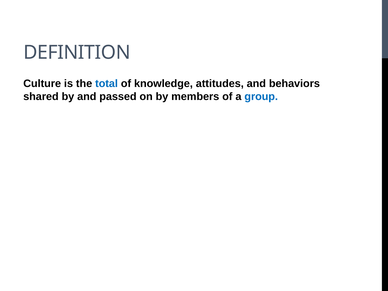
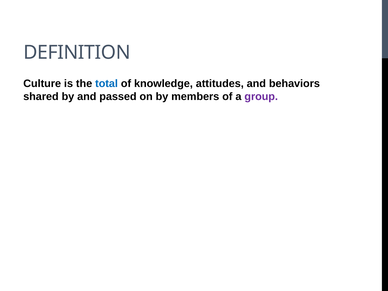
group colour: blue -> purple
